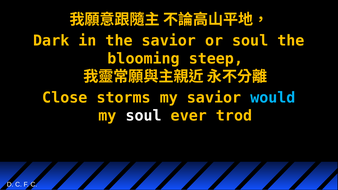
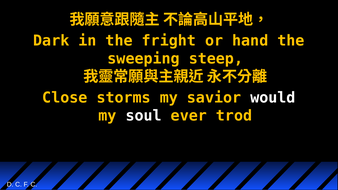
the savior: savior -> fright
or soul: soul -> hand
blooming: blooming -> sweeping
would colour: light blue -> white
